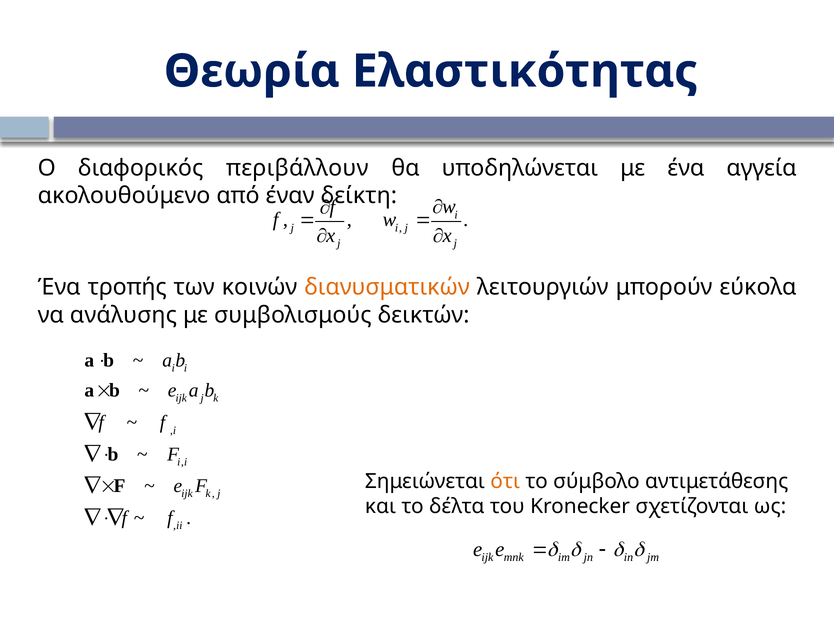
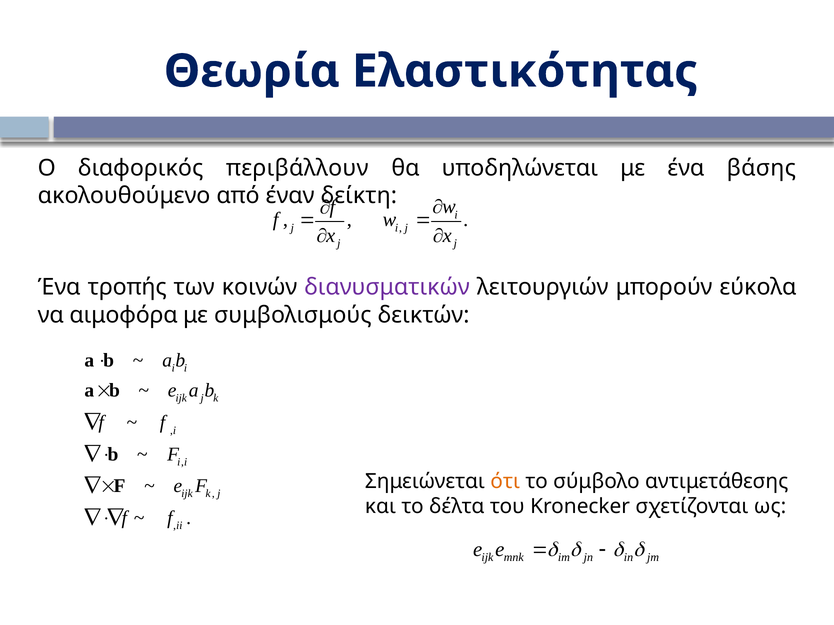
αγγεία: αγγεία -> βάσης
διανυσματικών colour: orange -> purple
ανάλυσης: ανάλυσης -> αιμοφόρα
